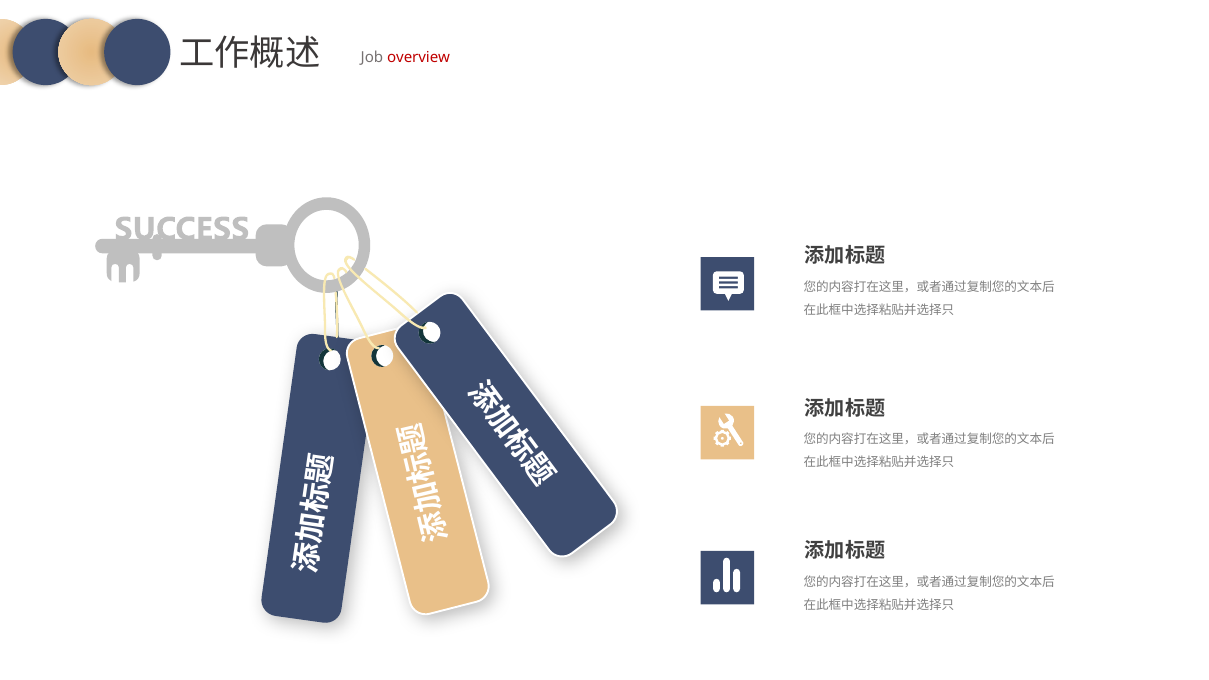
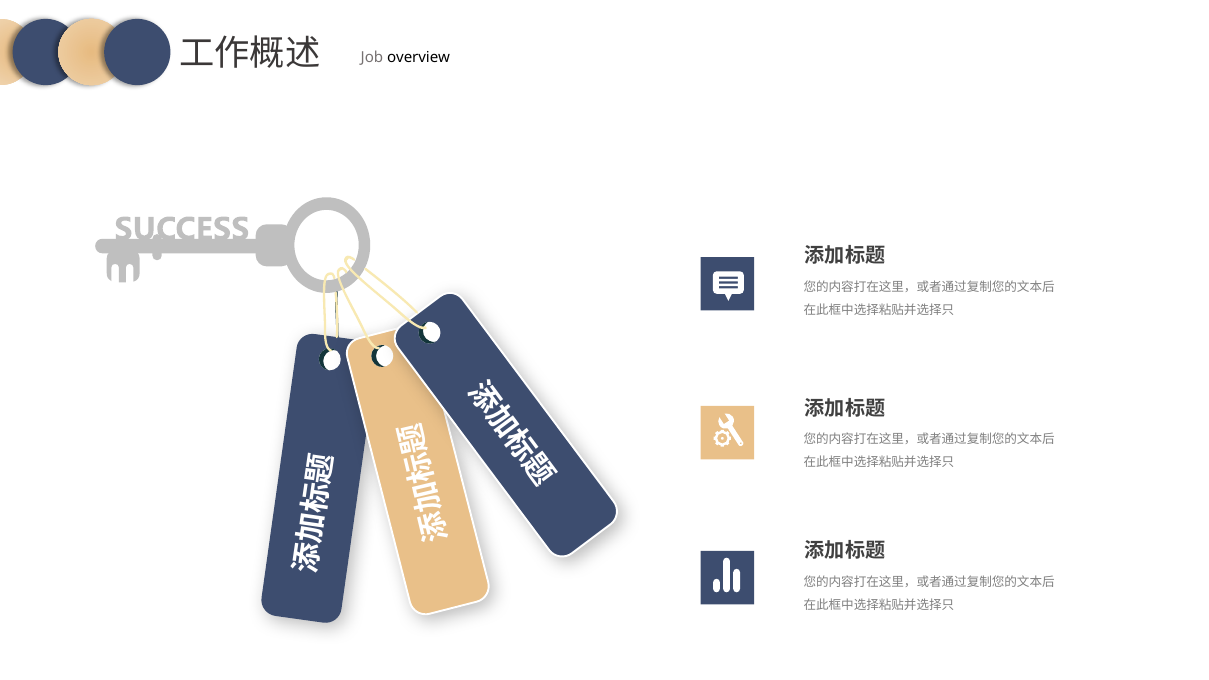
overview colour: red -> black
